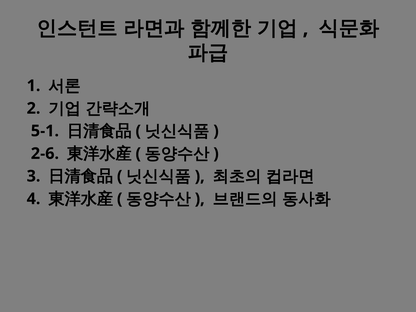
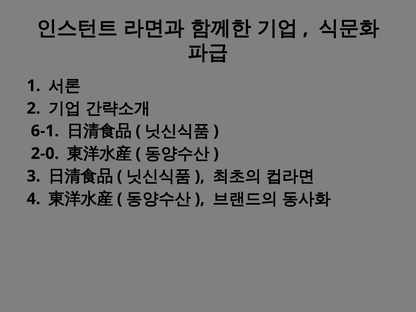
5-1: 5-1 -> 6-1
2-6: 2-6 -> 2-0
